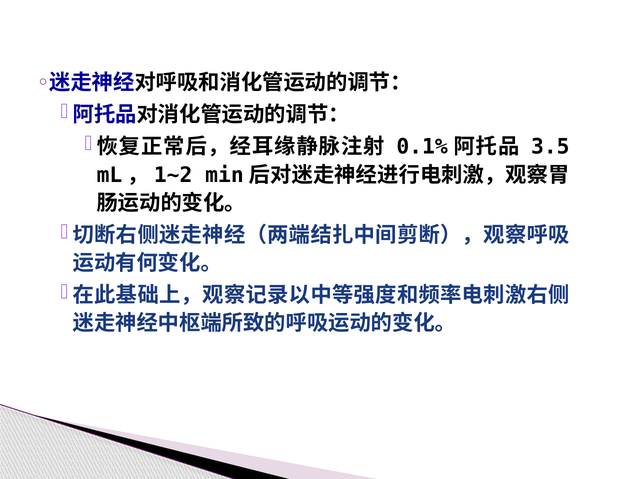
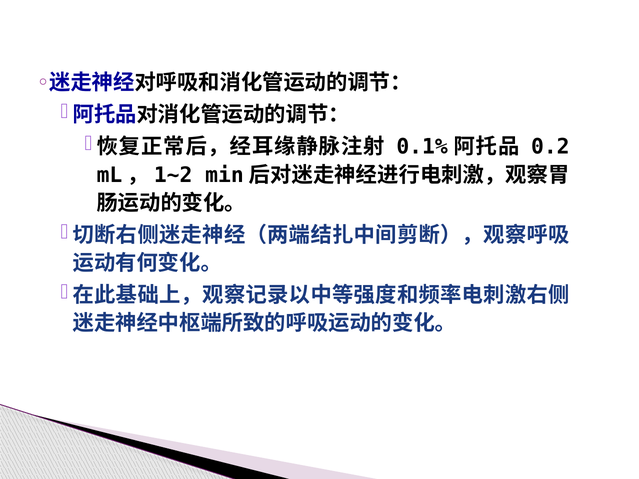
3.5: 3.5 -> 0.2
